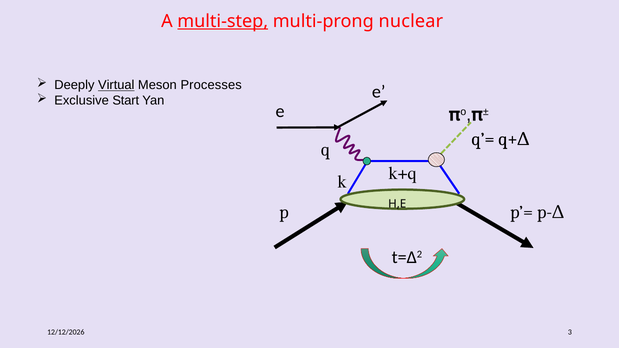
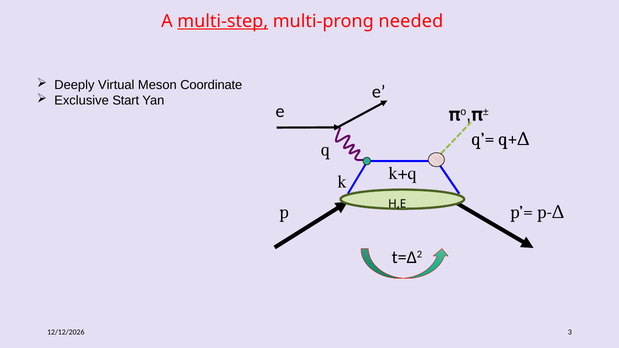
nuclear: nuclear -> needed
Virtual underline: present -> none
Processes: Processes -> Coordinate
